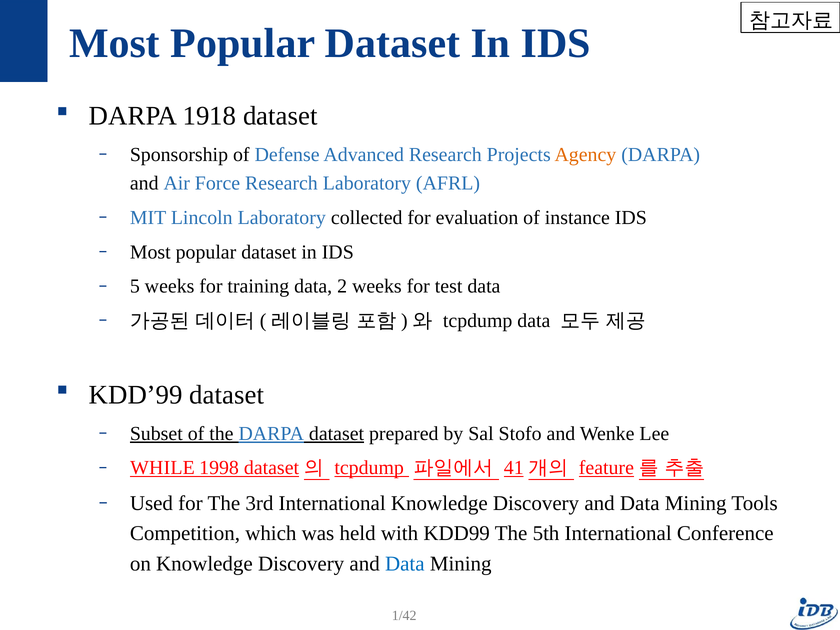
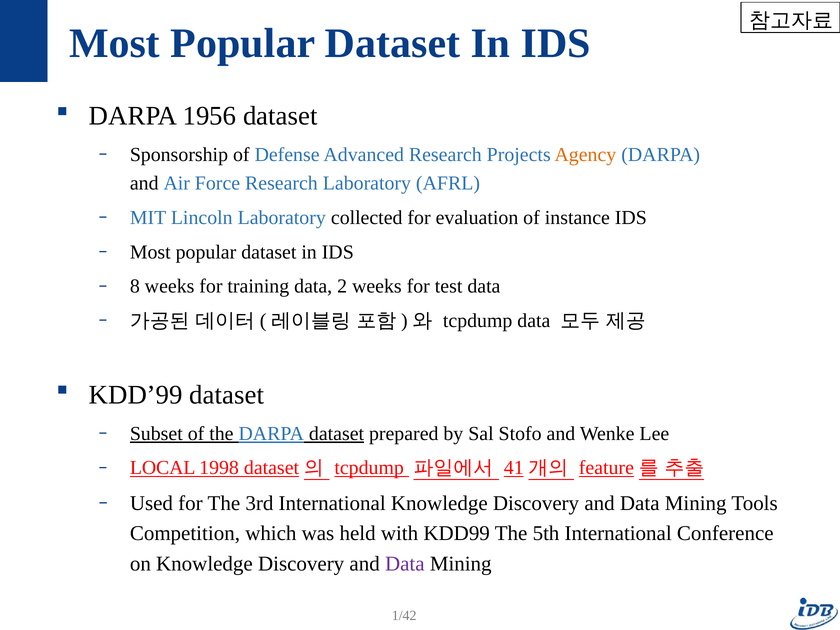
1918: 1918 -> 1956
5: 5 -> 8
WHILE: WHILE -> LOCAL
Data at (405, 564) colour: blue -> purple
